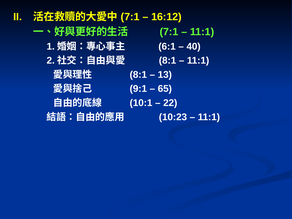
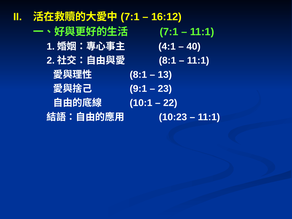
6:1: 6:1 -> 4:1
65: 65 -> 23
